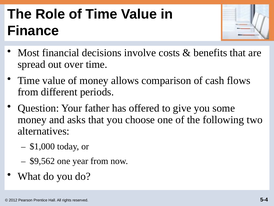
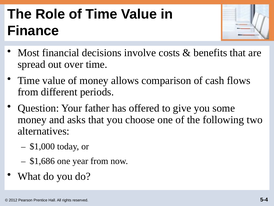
$9,562: $9,562 -> $1,686
